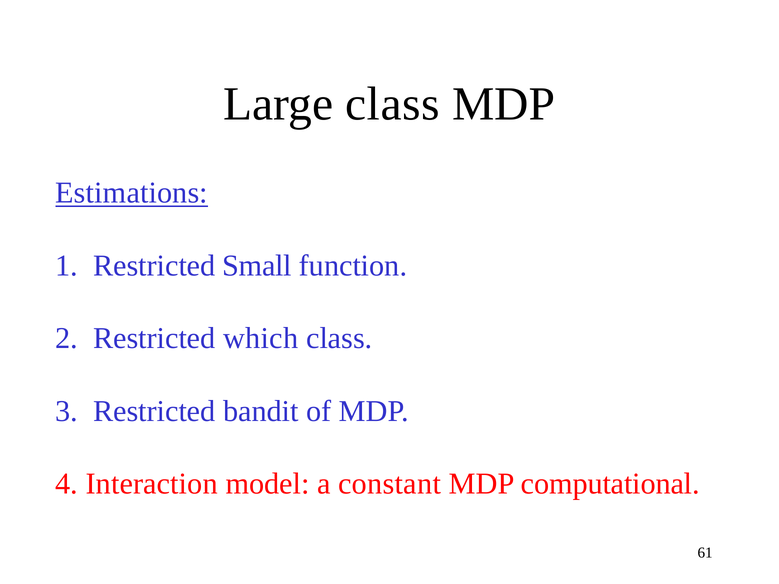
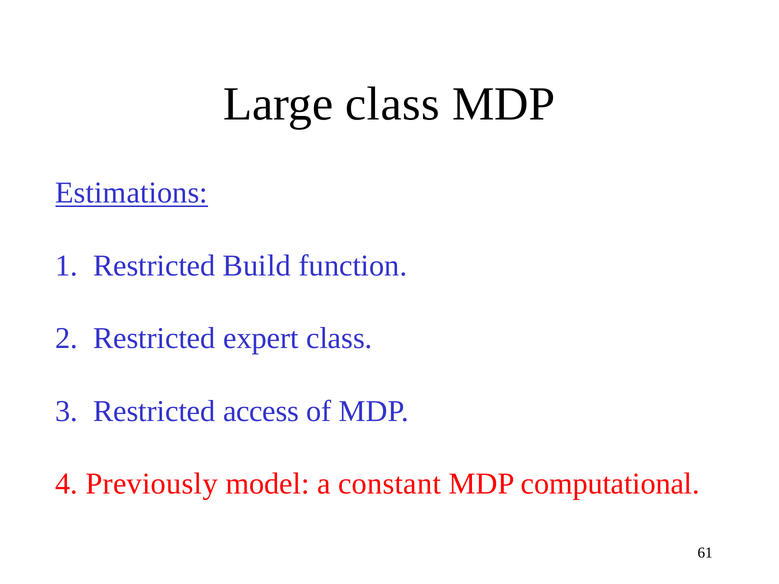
Small: Small -> Build
which: which -> expert
bandit: bandit -> access
Interaction: Interaction -> Previously
